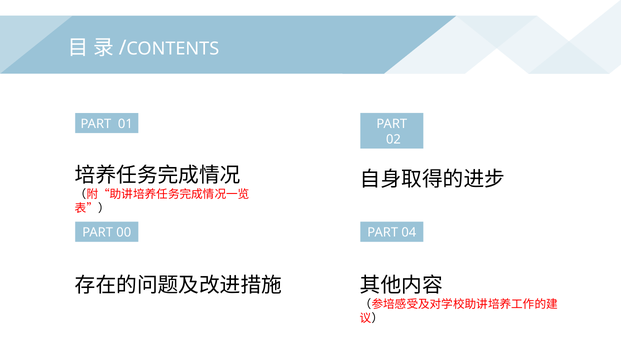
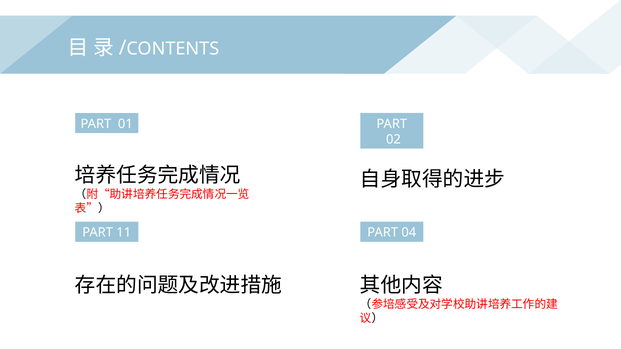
00: 00 -> 11
